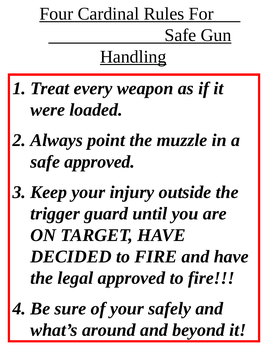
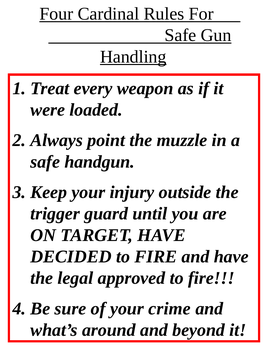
safe approved: approved -> handgun
safely: safely -> crime
